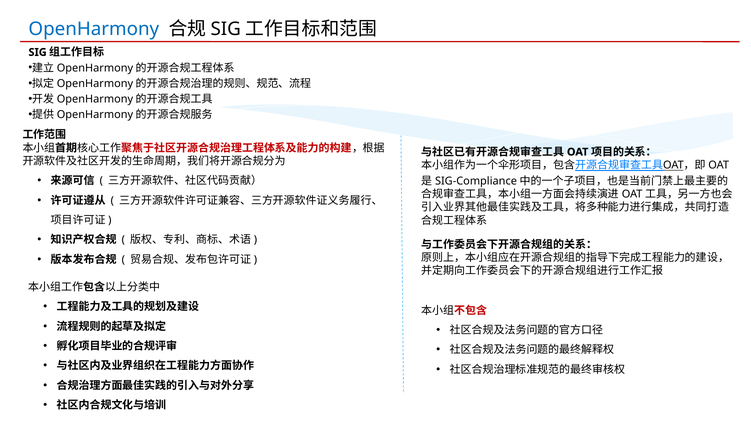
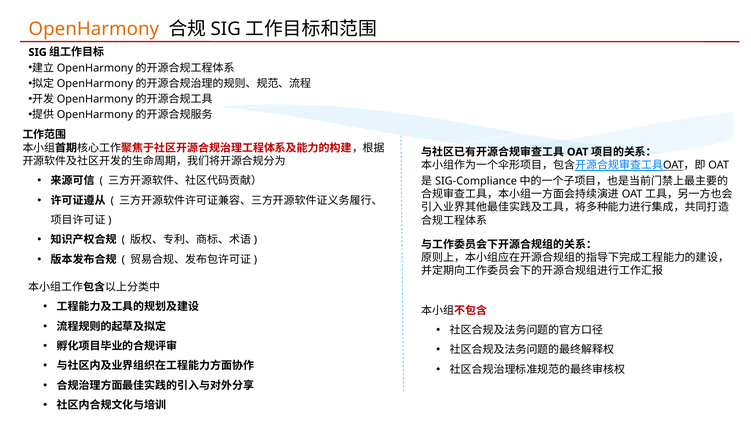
OpenHarmony colour: blue -> orange
